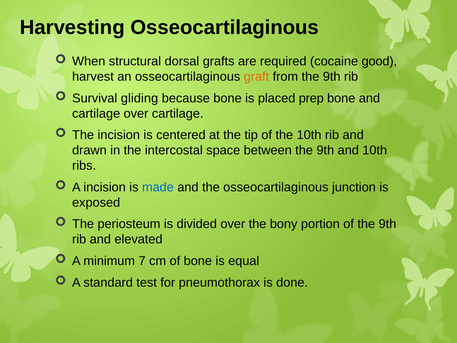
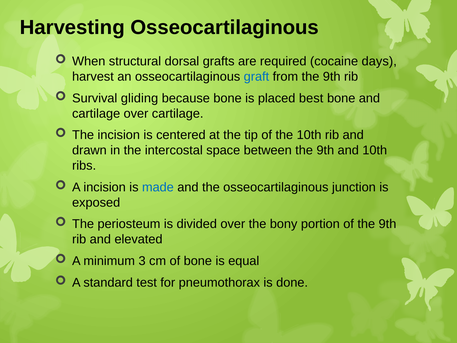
good: good -> days
graft colour: orange -> blue
prep: prep -> best
7: 7 -> 3
